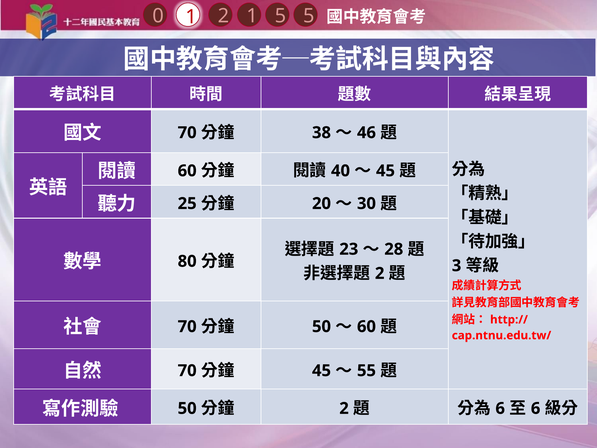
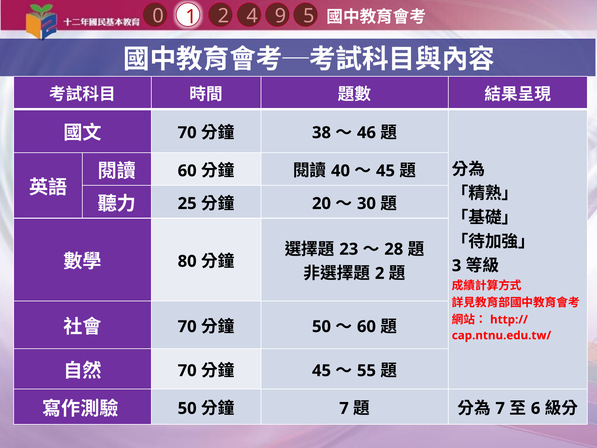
2 5: 5 -> 9
1 1: 1 -> 4
2 at (344, 408): 2 -> 7
6 at (500, 408): 6 -> 7
